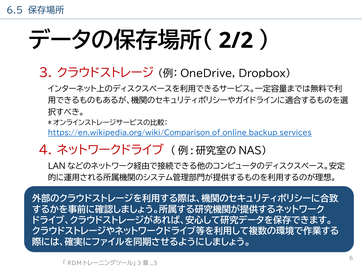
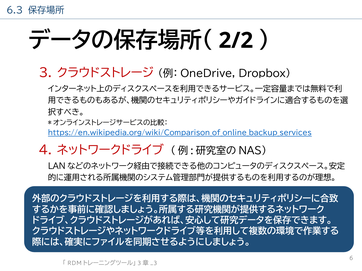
6.5: 6.5 -> 6.3
